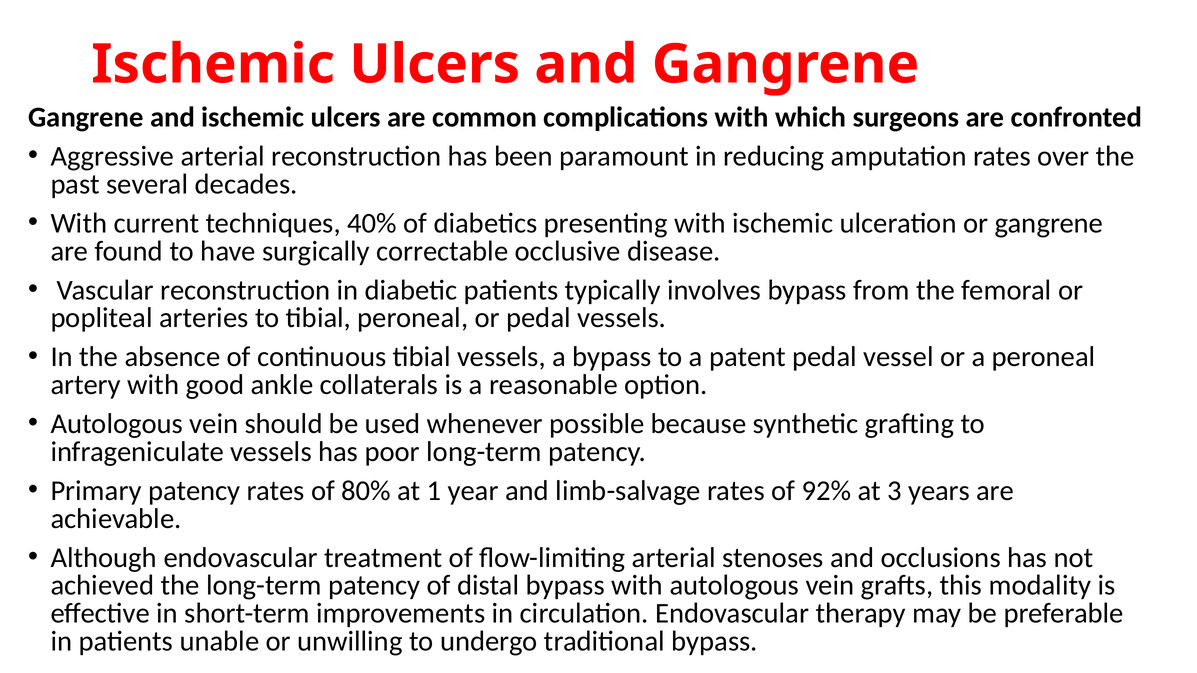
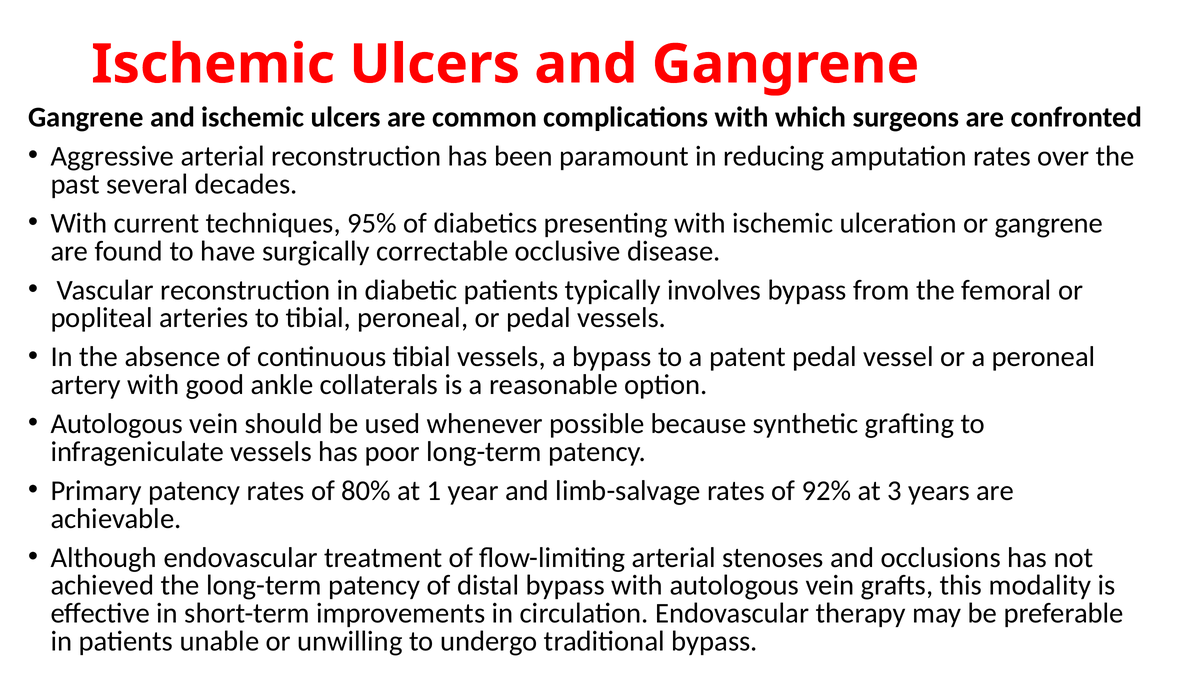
40%: 40% -> 95%
